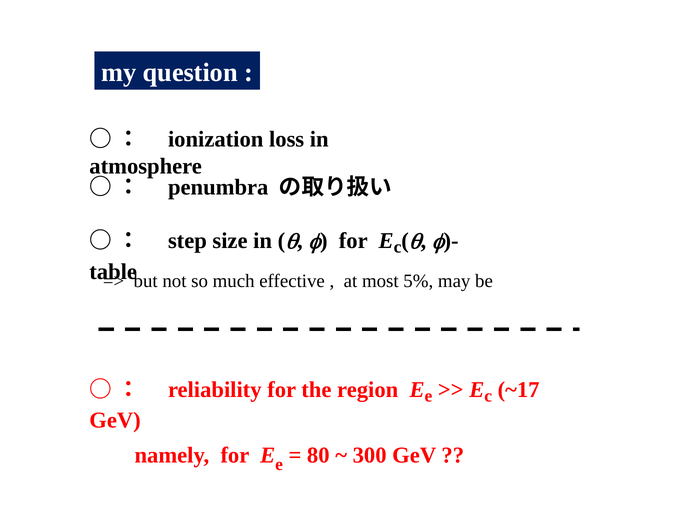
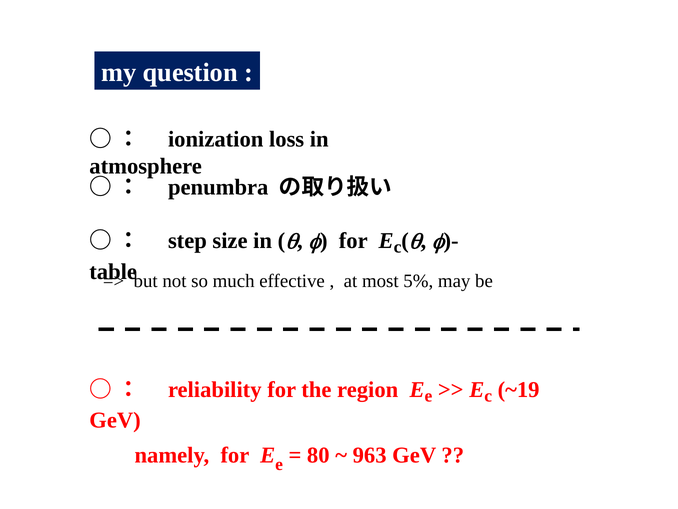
~17: ~17 -> ~19
300: 300 -> 963
